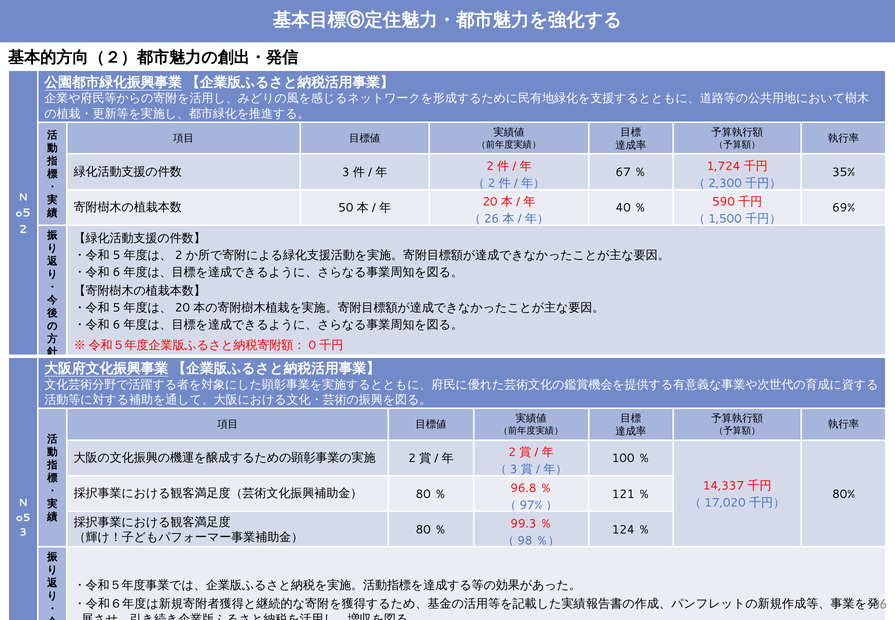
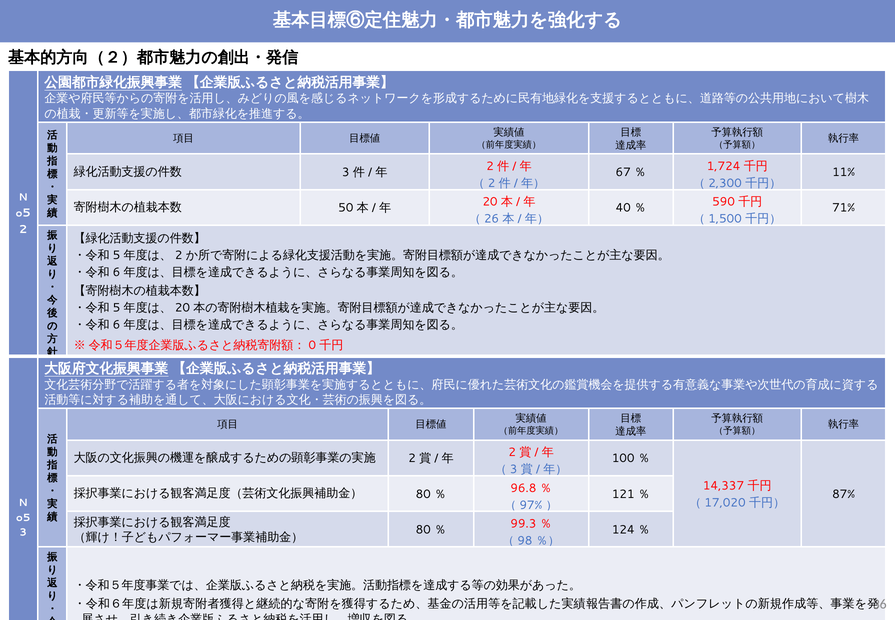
35%: 35% -> 11%
69%: 69% -> 71%
80%: 80% -> 87%
